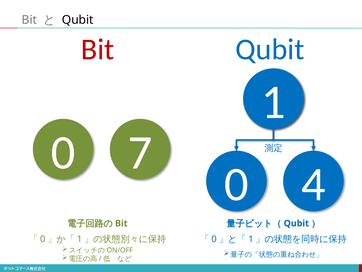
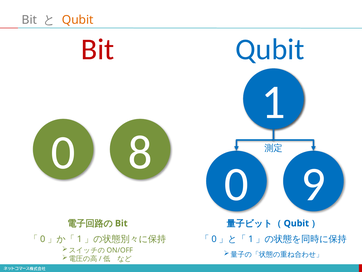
Qubit at (78, 20) colour: black -> orange
7: 7 -> 8
4: 4 -> 9
